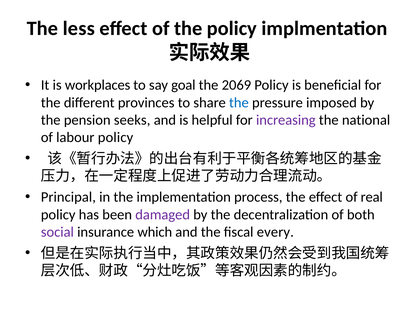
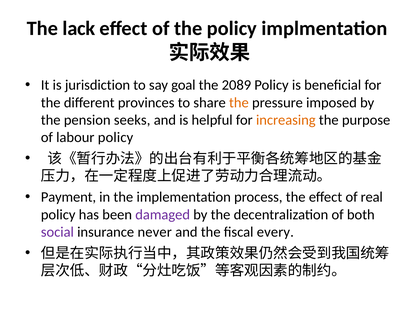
less: less -> lack
workplaces: workplaces -> jurisdiction
2069: 2069 -> 2089
the at (239, 103) colour: blue -> orange
increasing colour: purple -> orange
national: national -> purpose
Principal: Principal -> Payment
which: which -> never
